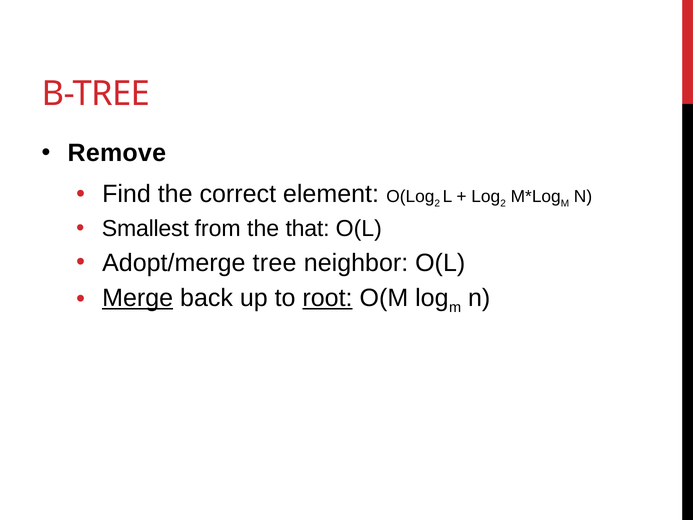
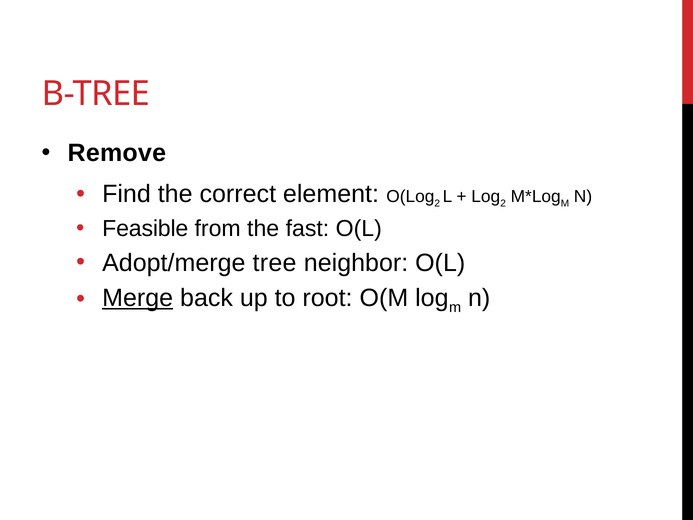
Smallest: Smallest -> Feasible
that: that -> fast
root underline: present -> none
